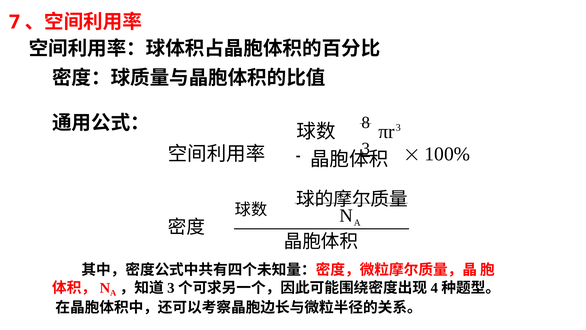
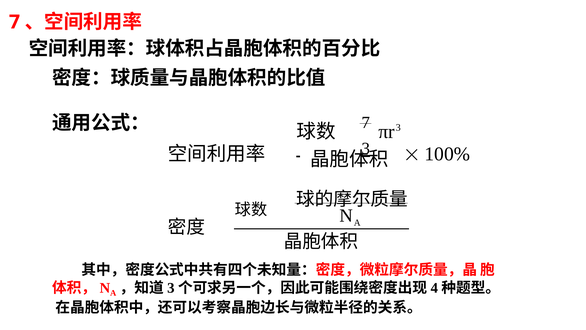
8 at (366, 122): 8 -> 7
